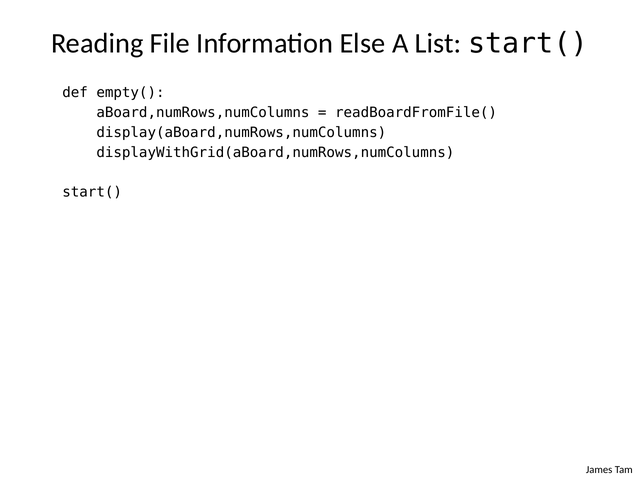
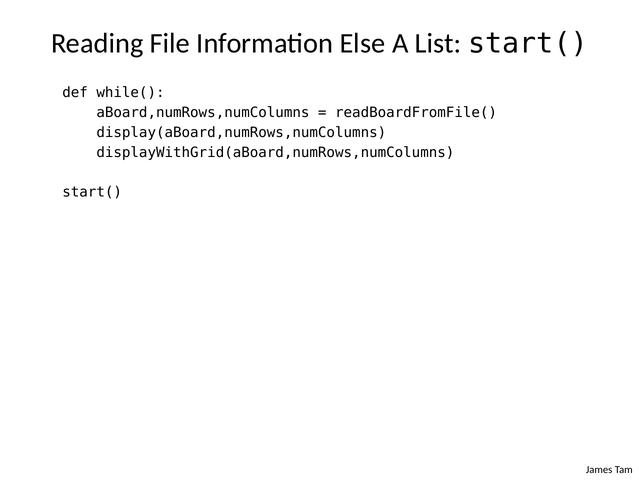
empty(: empty( -> while(
